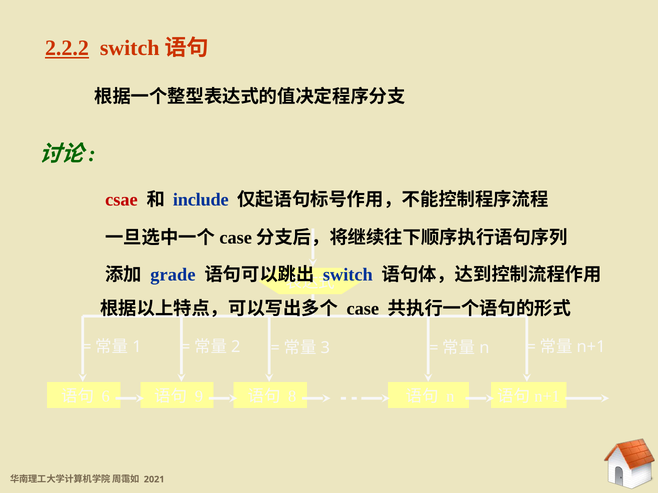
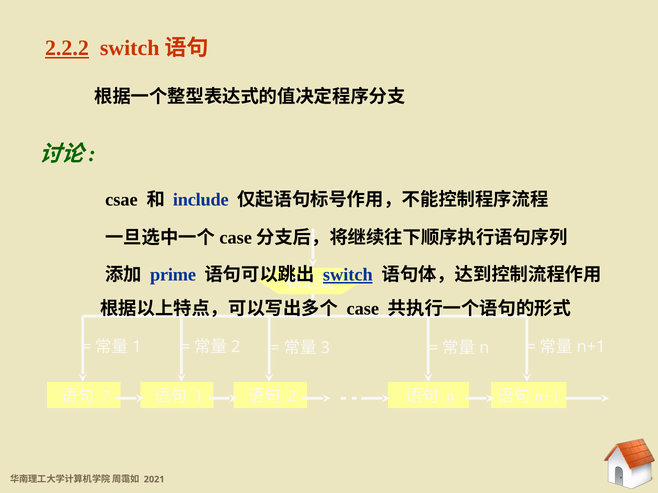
csae colour: red -> black
grade: grade -> prime
switch underline: none -> present
6: 6 -> 7
9: 9 -> 1
8: 8 -> 2
